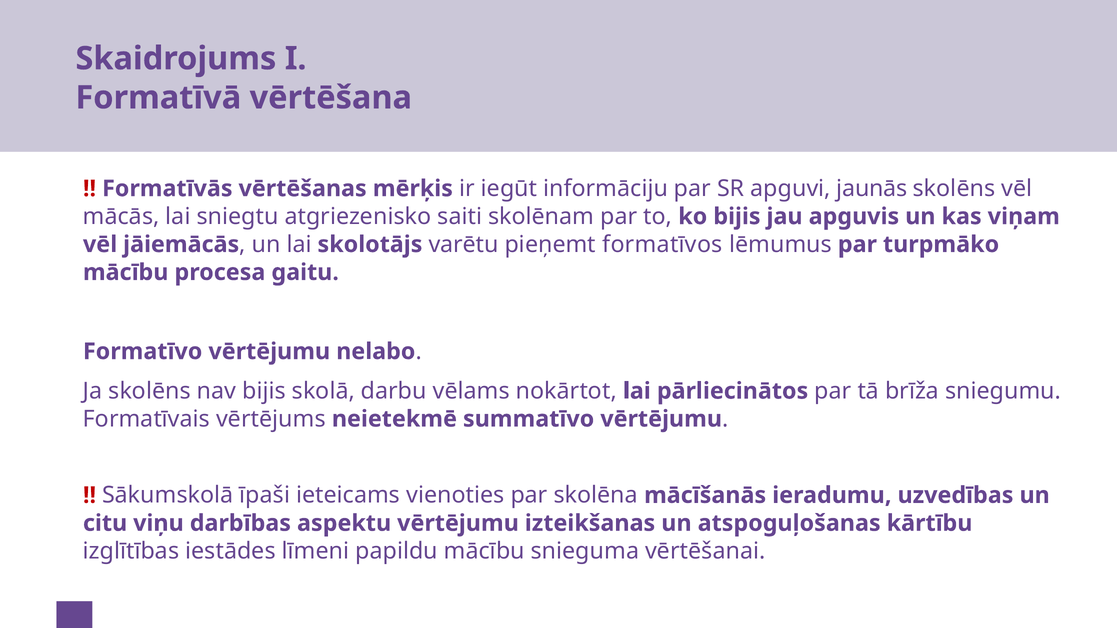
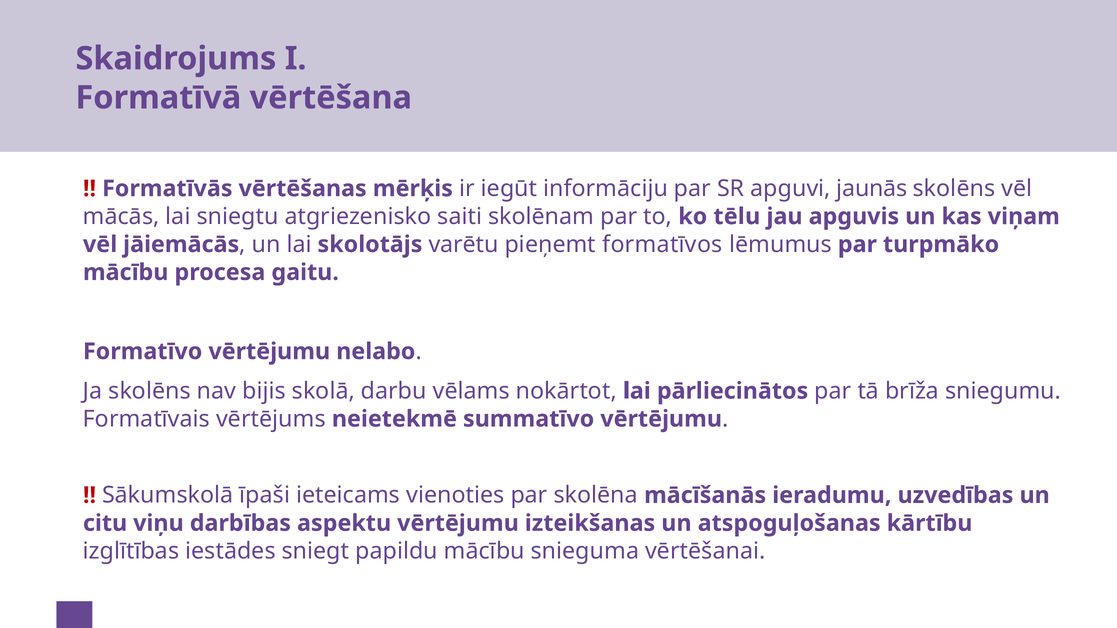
ko bijis: bijis -> tēlu
līmeni: līmeni -> sniegt
